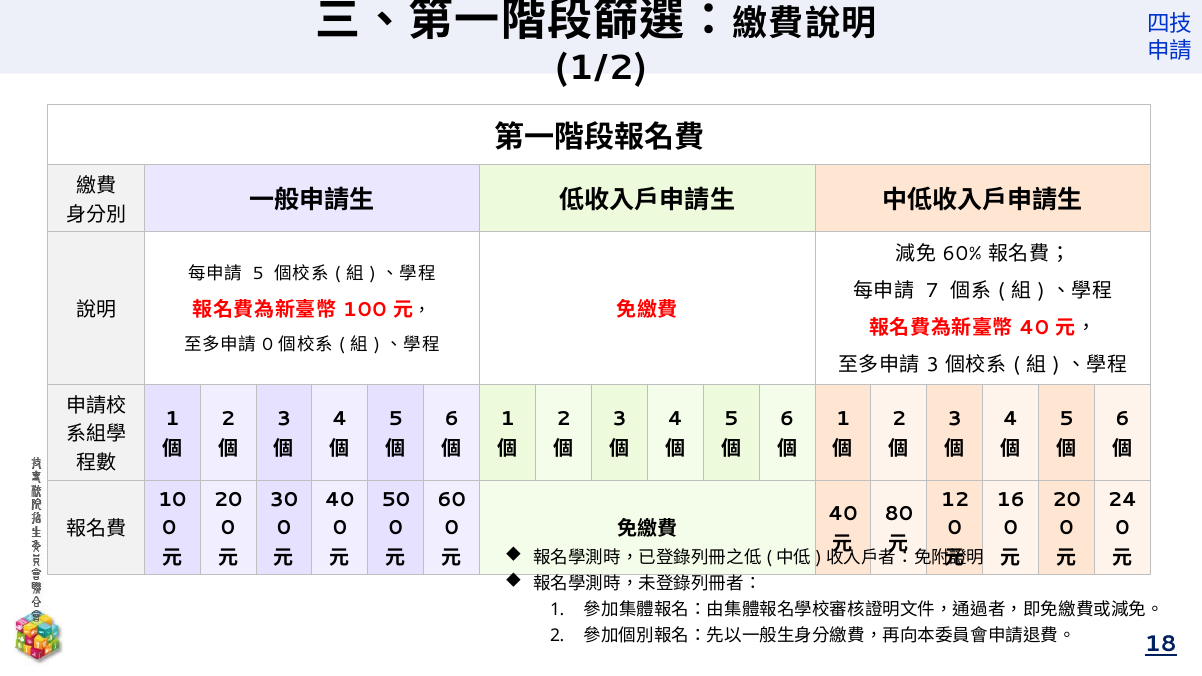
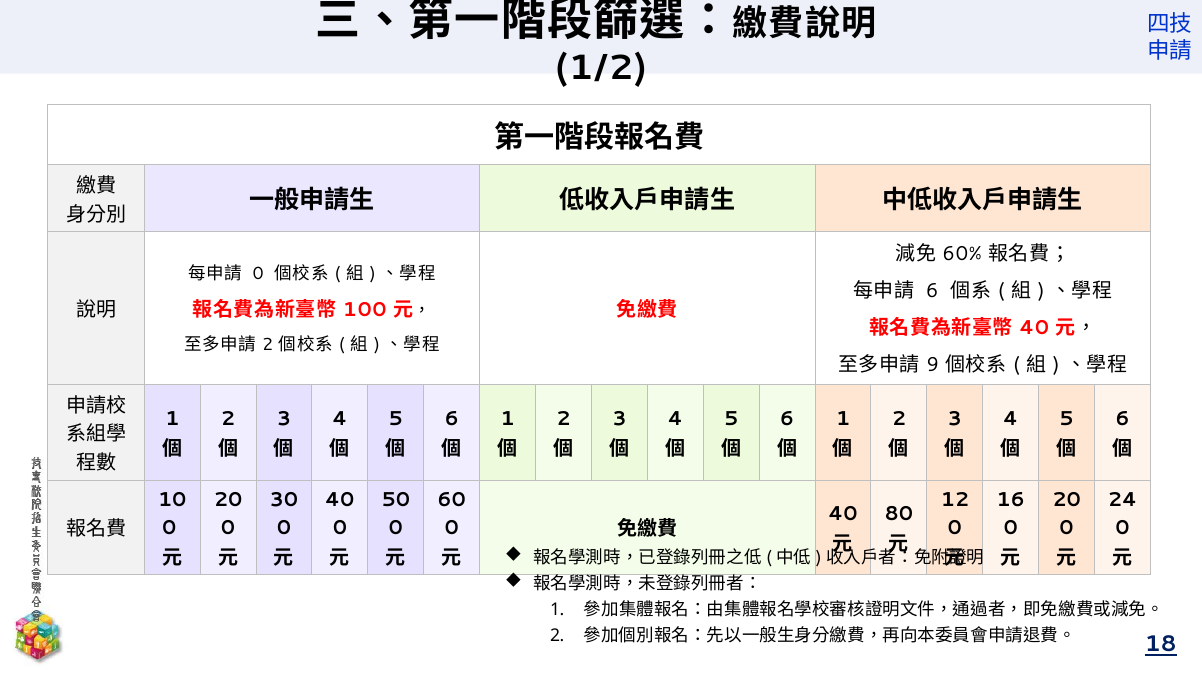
5 at (258, 274): 5 -> 0
7 at (932, 291): 7 -> 6
0 at (268, 345): 0 -> 2
3 at (933, 365): 3 -> 9
